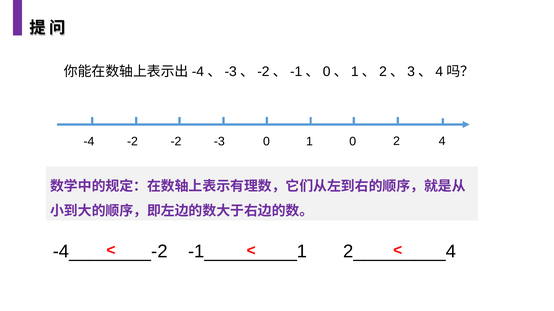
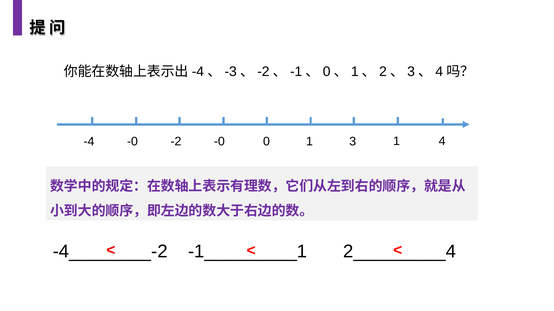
-2 at (132, 142): -2 -> -0
-3 at (219, 142): -3 -> -0
0 0: 0 -> 3
-4 2: 2 -> 1
